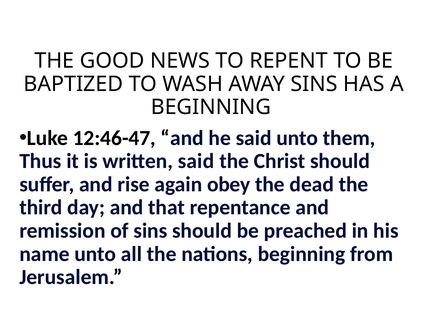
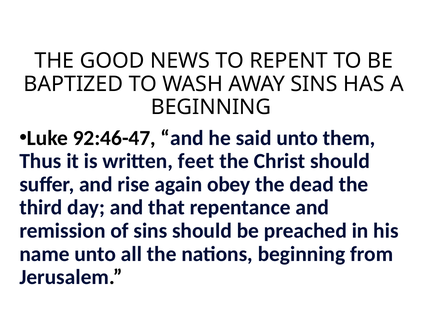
12:46-47: 12:46-47 -> 92:46-47
written said: said -> feet
